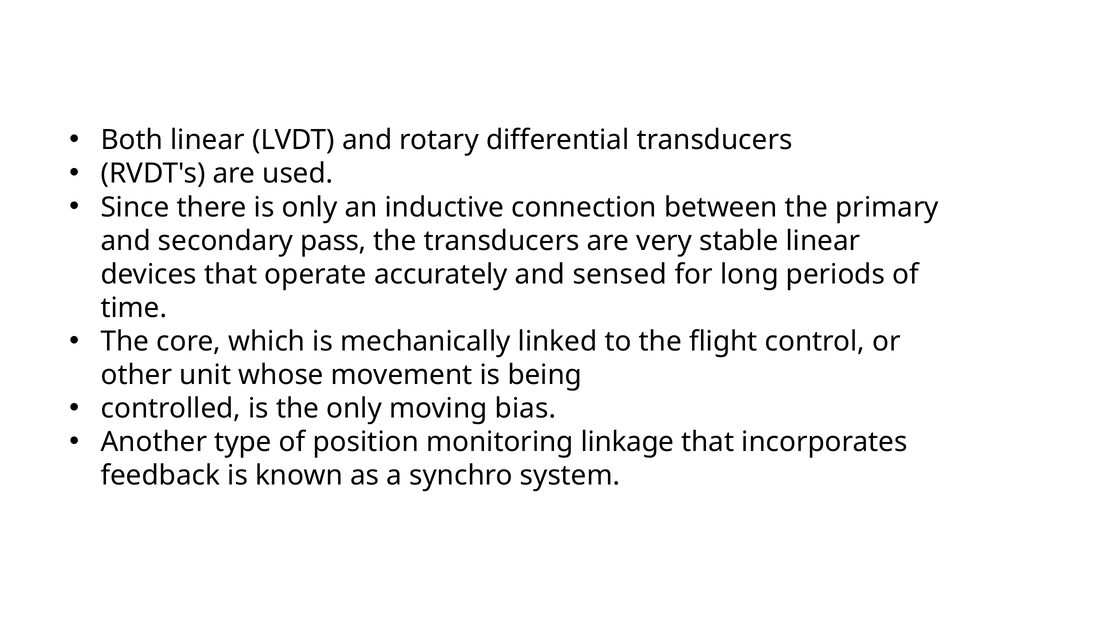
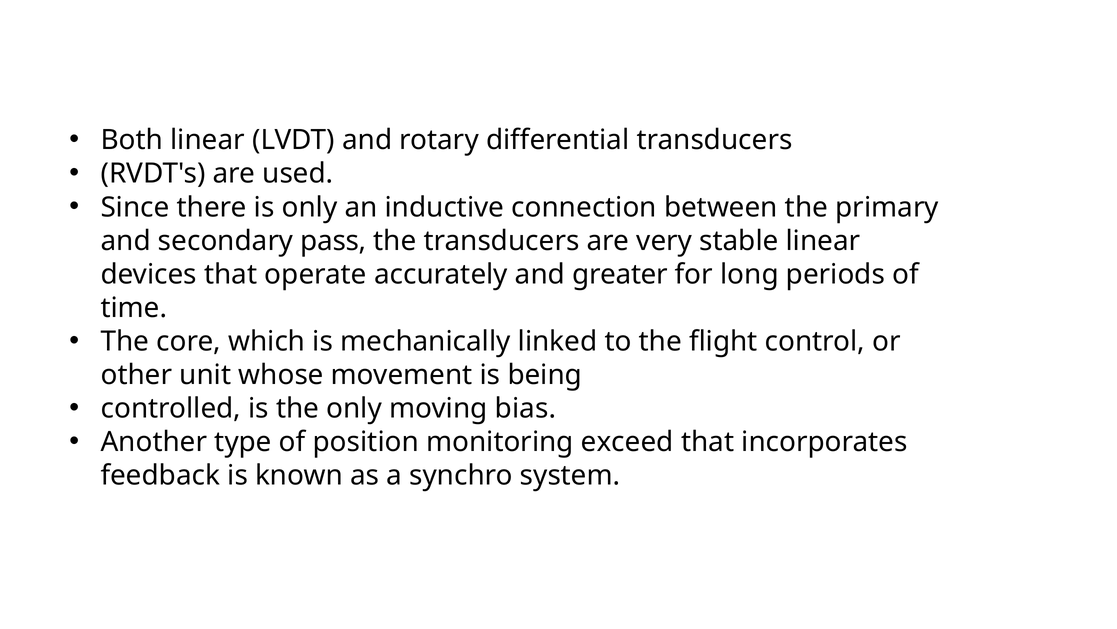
sensed: sensed -> greater
linkage: linkage -> exceed
